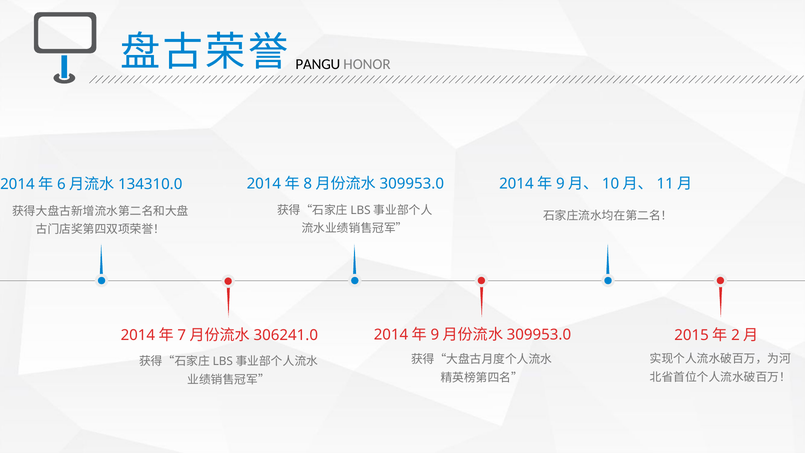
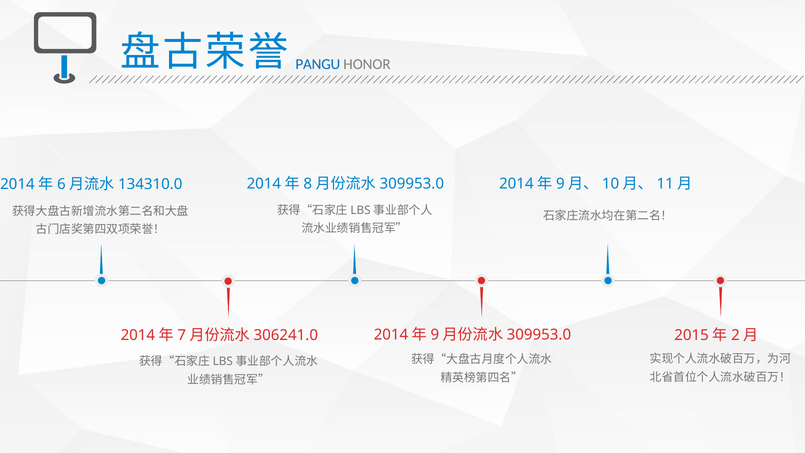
PANGU colour: black -> blue
